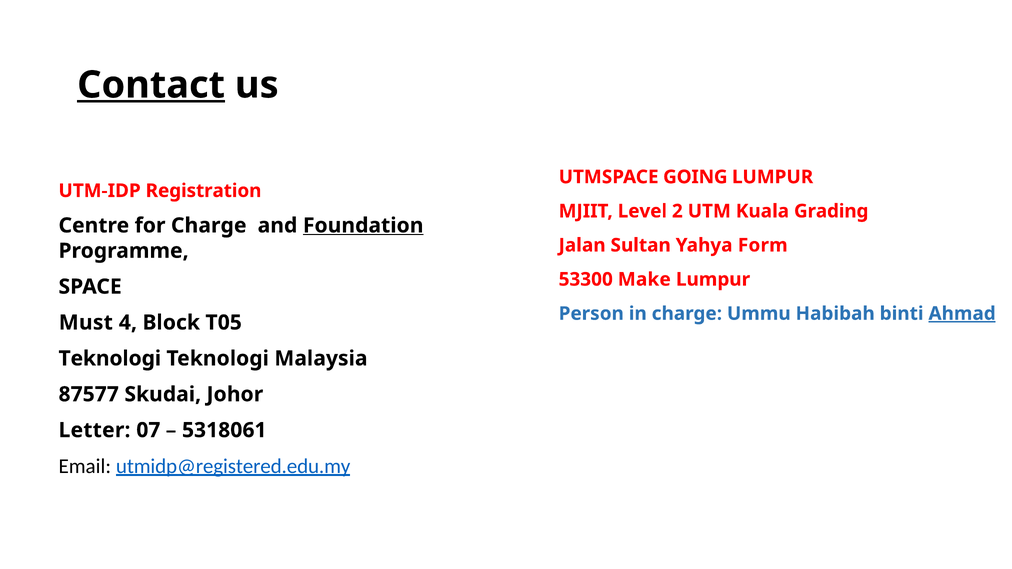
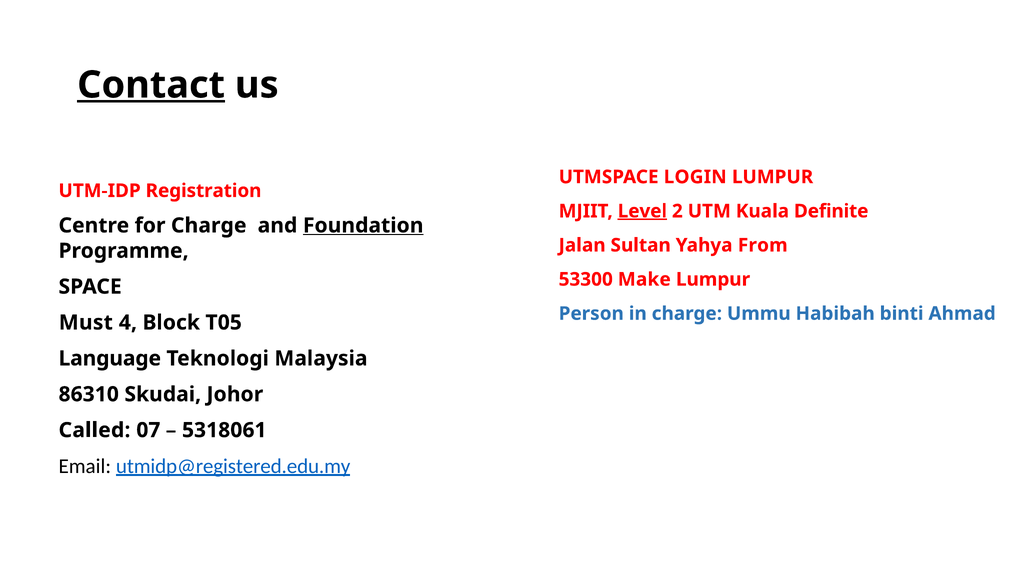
GOING: GOING -> LOGIN
Level underline: none -> present
Grading: Grading -> Definite
Form: Form -> From
Ahmad underline: present -> none
Teknologi at (110, 359): Teknologi -> Language
87577: 87577 -> 86310
Letter: Letter -> Called
